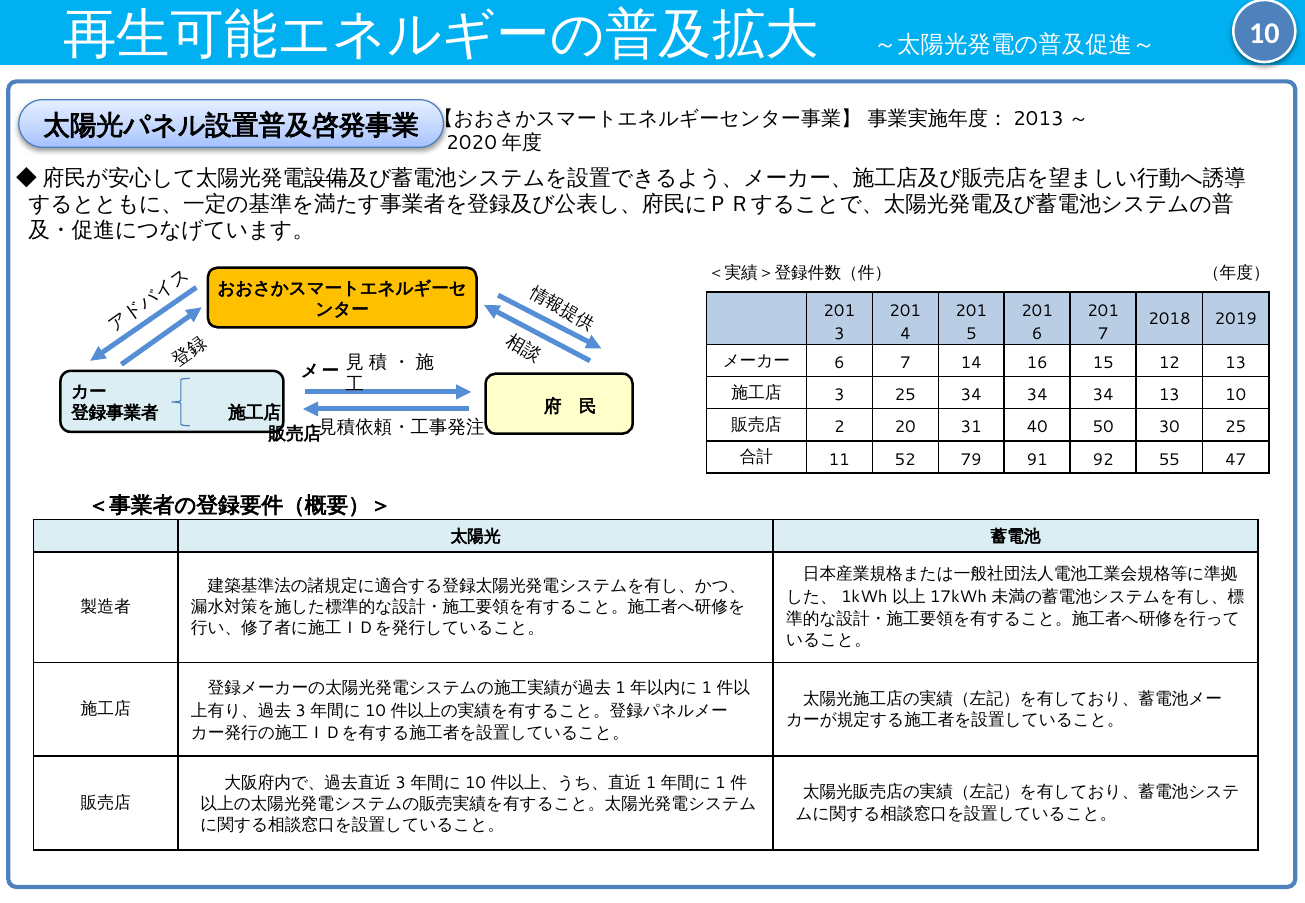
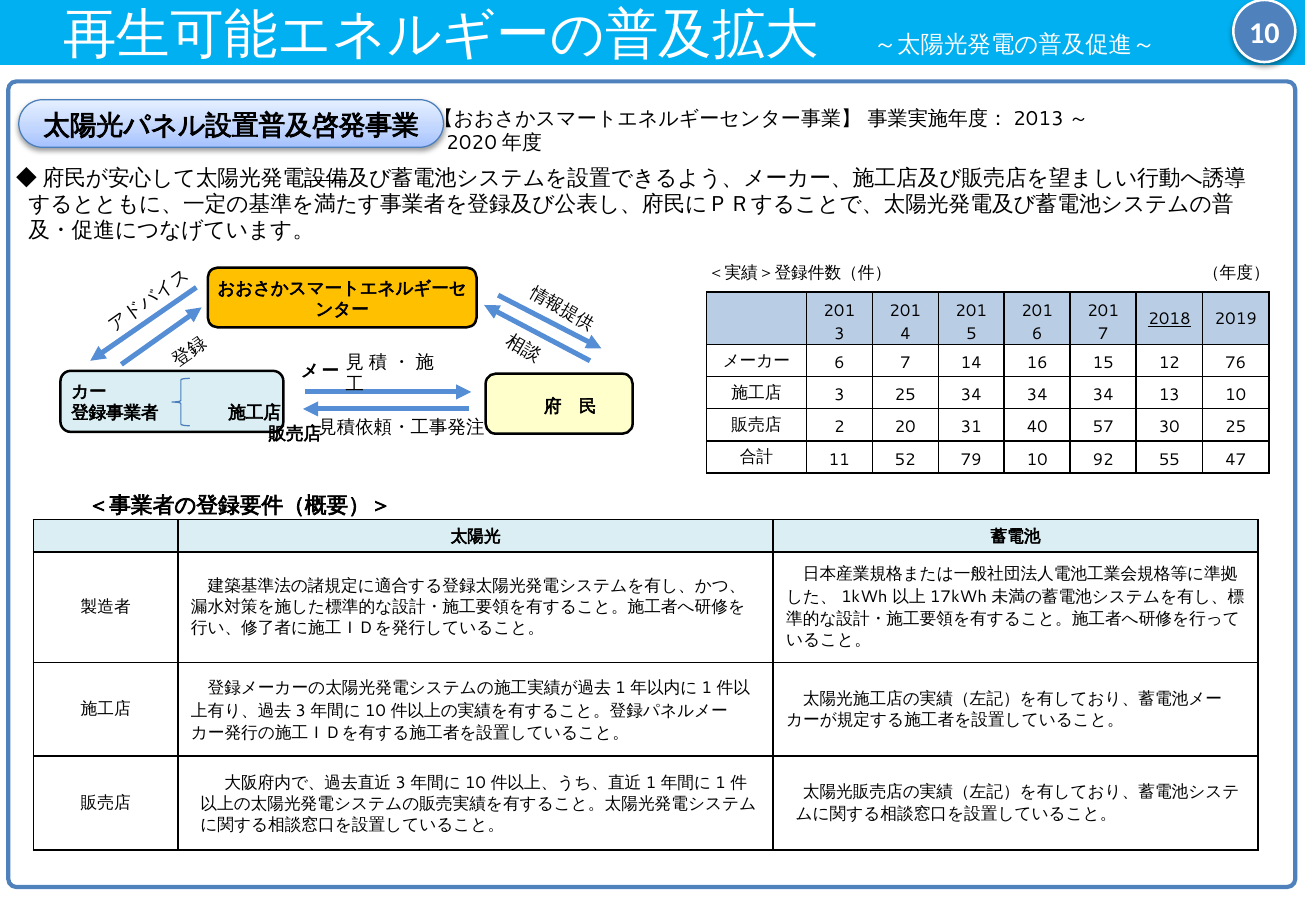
2018 underline: none -> present
12 13: 13 -> 76
50: 50 -> 57
79 91: 91 -> 10
